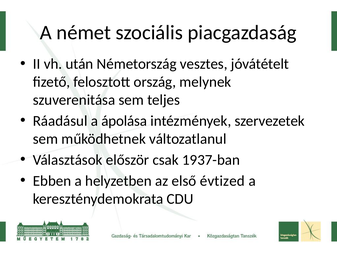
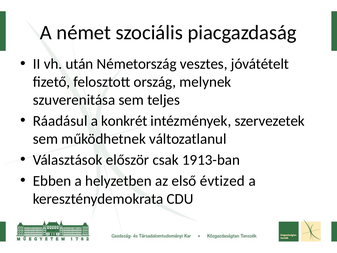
ápolása: ápolása -> konkrét
1937-ban: 1937-ban -> 1913-ban
